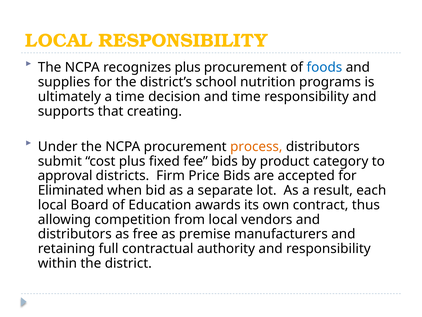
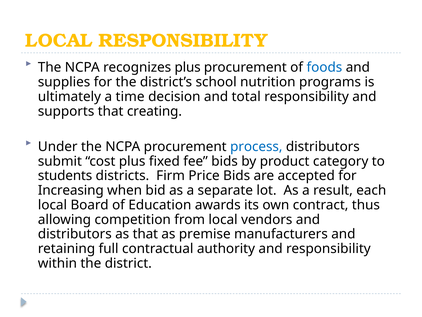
and time: time -> total
process colour: orange -> blue
approval: approval -> students
Eliminated: Eliminated -> Increasing
as free: free -> that
